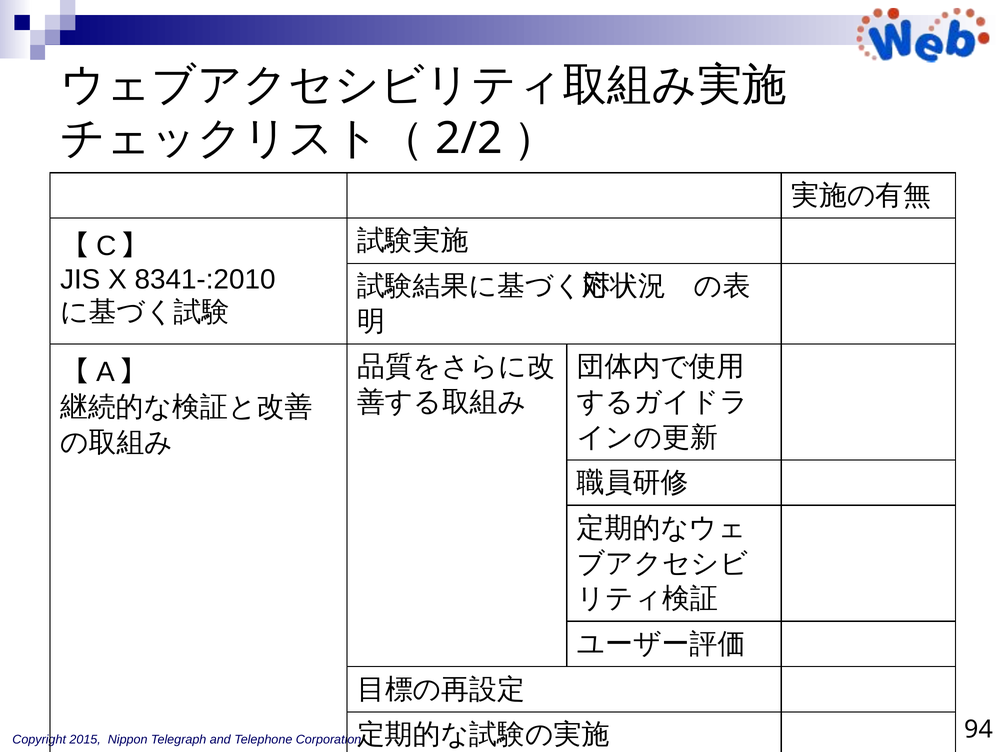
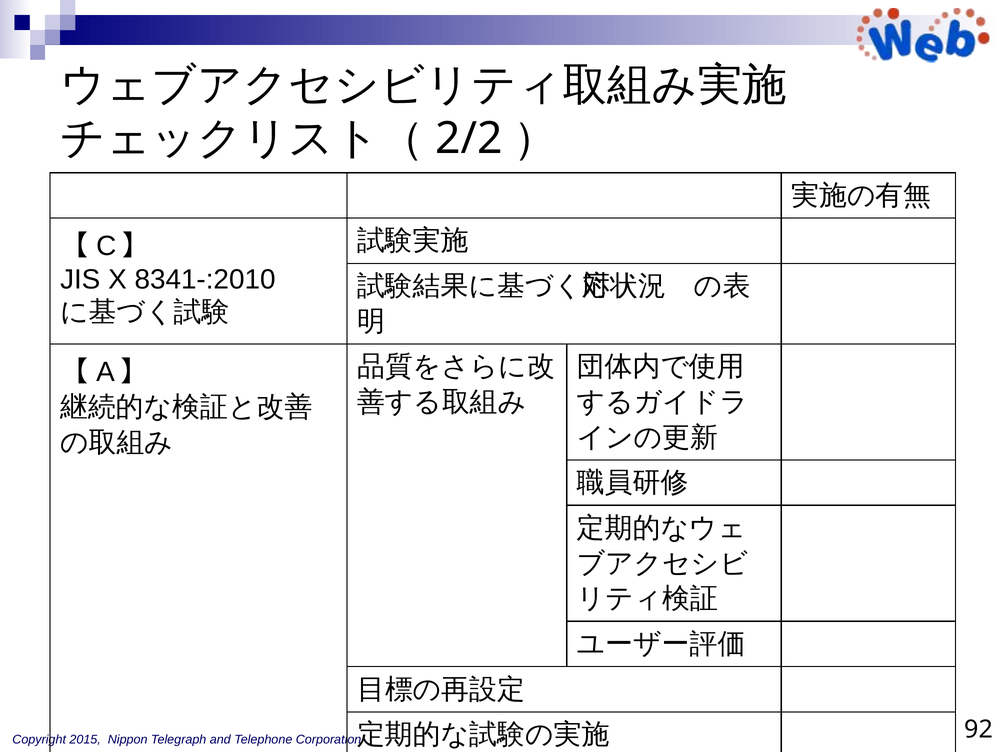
94: 94 -> 92
